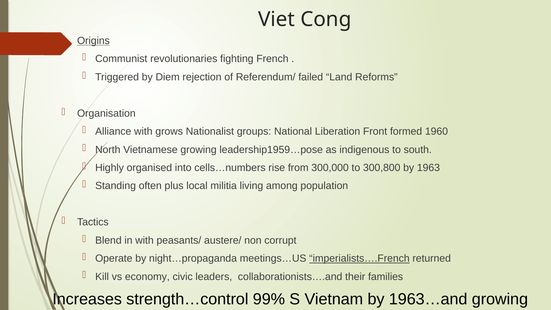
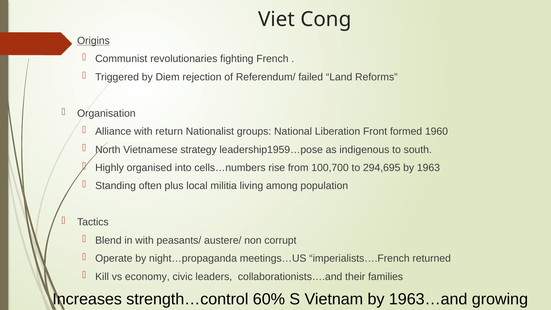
grows: grows -> return
Vietnamese growing: growing -> strategy
300,000: 300,000 -> 100,700
300,800: 300,800 -> 294,695
imperialists….French underline: present -> none
99%: 99% -> 60%
